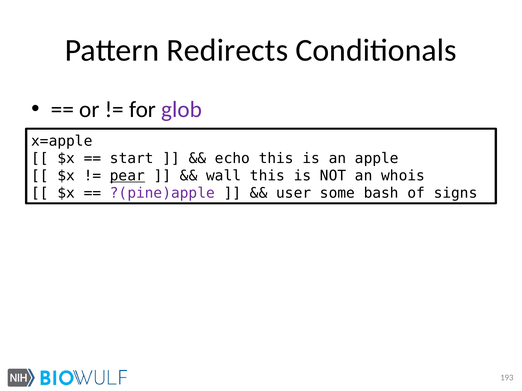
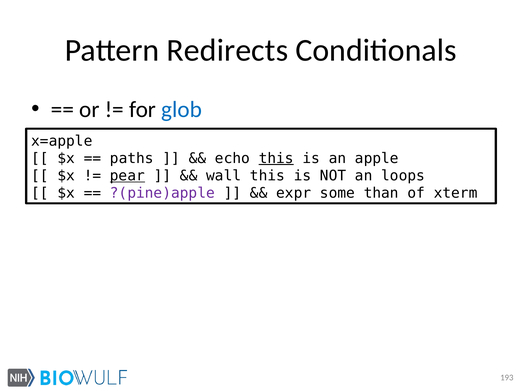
glob colour: purple -> blue
start: start -> paths
this at (276, 159) underline: none -> present
whois: whois -> loops
user: user -> expr
bash: bash -> than
signs: signs -> xterm
